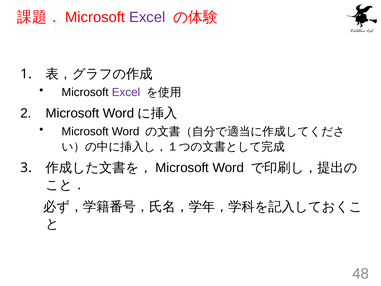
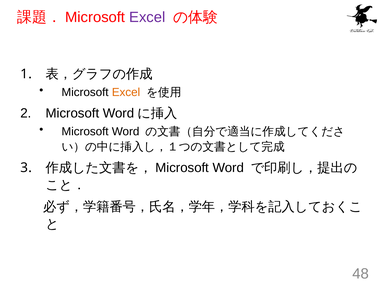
Excel at (126, 92) colour: purple -> orange
